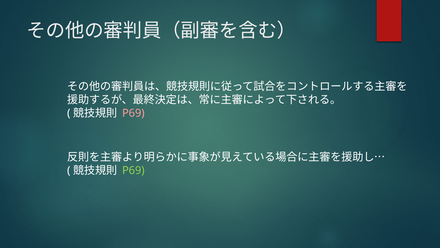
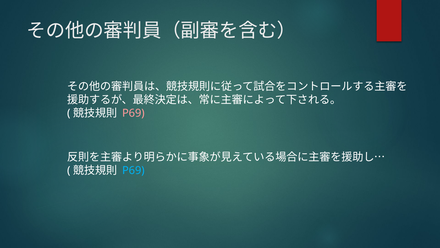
P69 at (133, 170) colour: light green -> light blue
